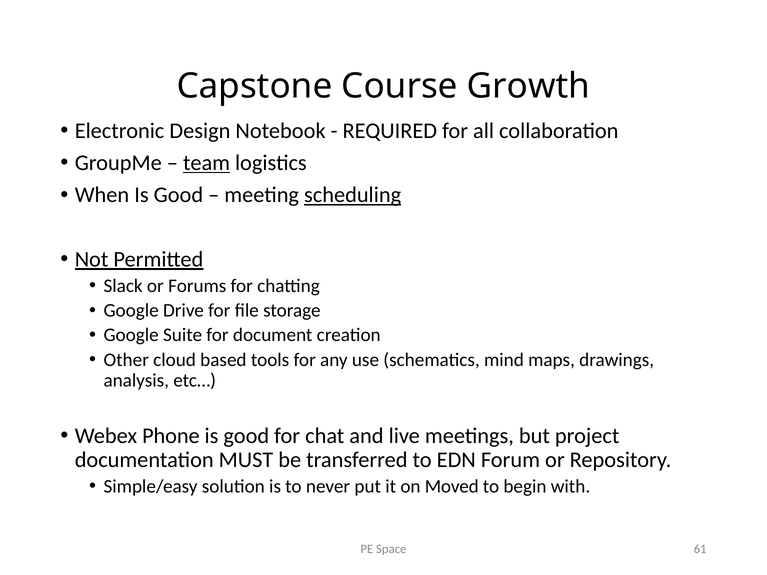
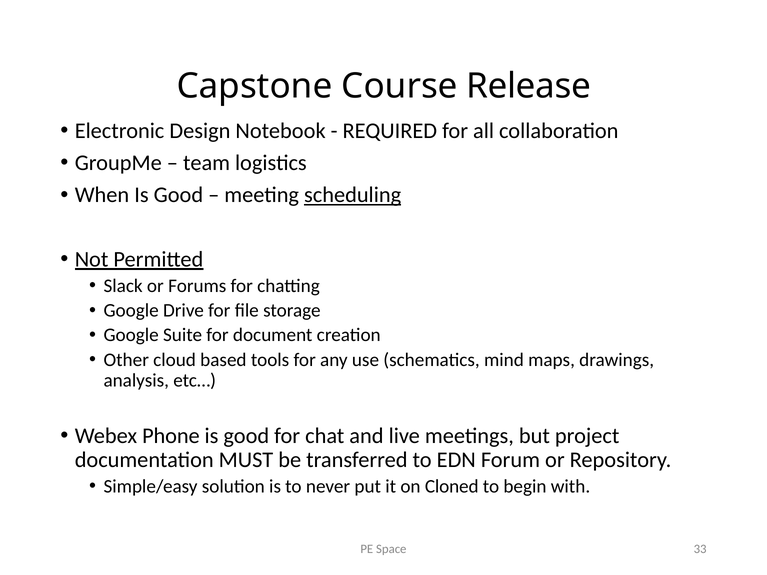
Growth: Growth -> Release
team underline: present -> none
Moved: Moved -> Cloned
61: 61 -> 33
